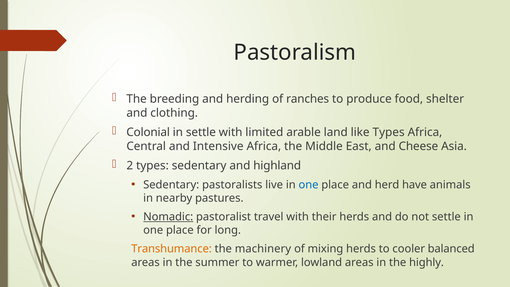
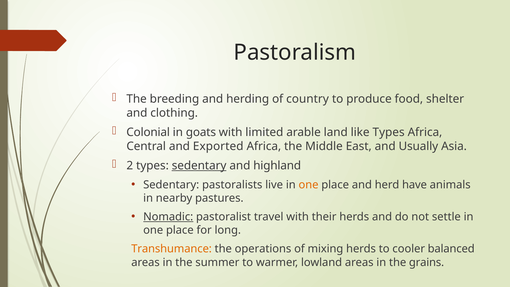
ranches: ranches -> country
in settle: settle -> goats
Intensive: Intensive -> Exported
Cheese: Cheese -> Usually
sedentary at (199, 166) underline: none -> present
one at (309, 185) colour: blue -> orange
machinery: machinery -> operations
highly: highly -> grains
